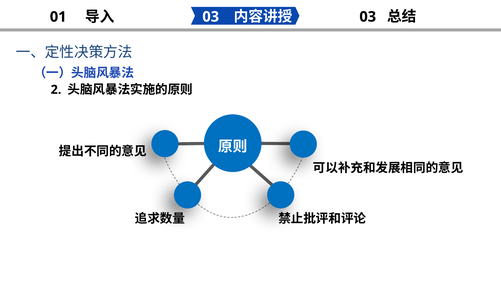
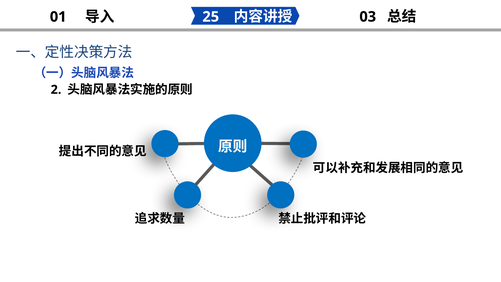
03 at (211, 17): 03 -> 25
